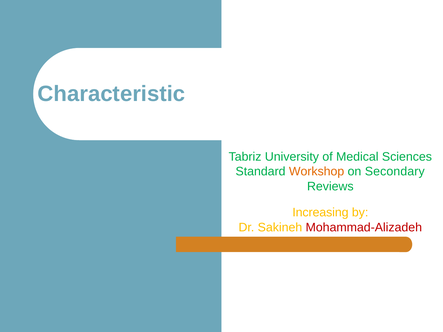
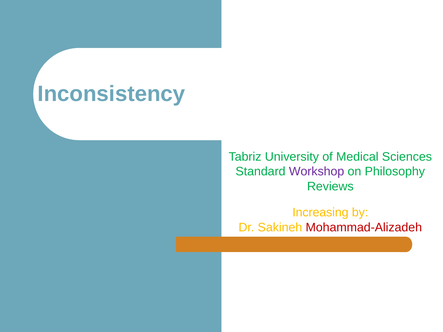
Characteristic: Characteristic -> Inconsistency
Workshop colour: orange -> purple
Secondary: Secondary -> Philosophy
